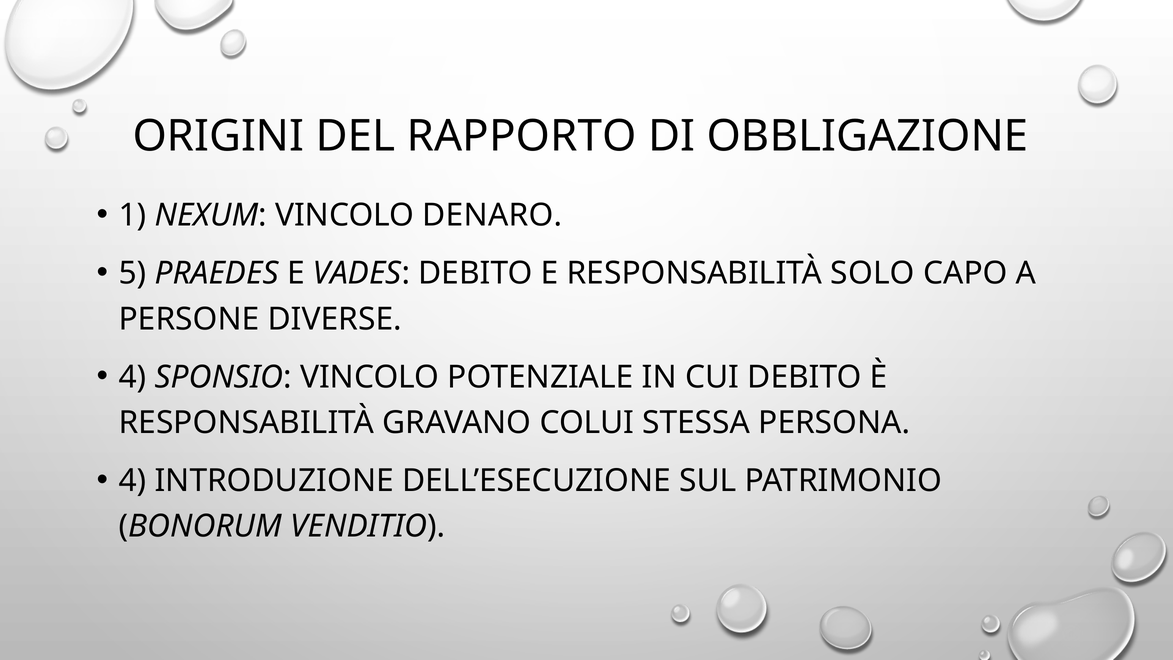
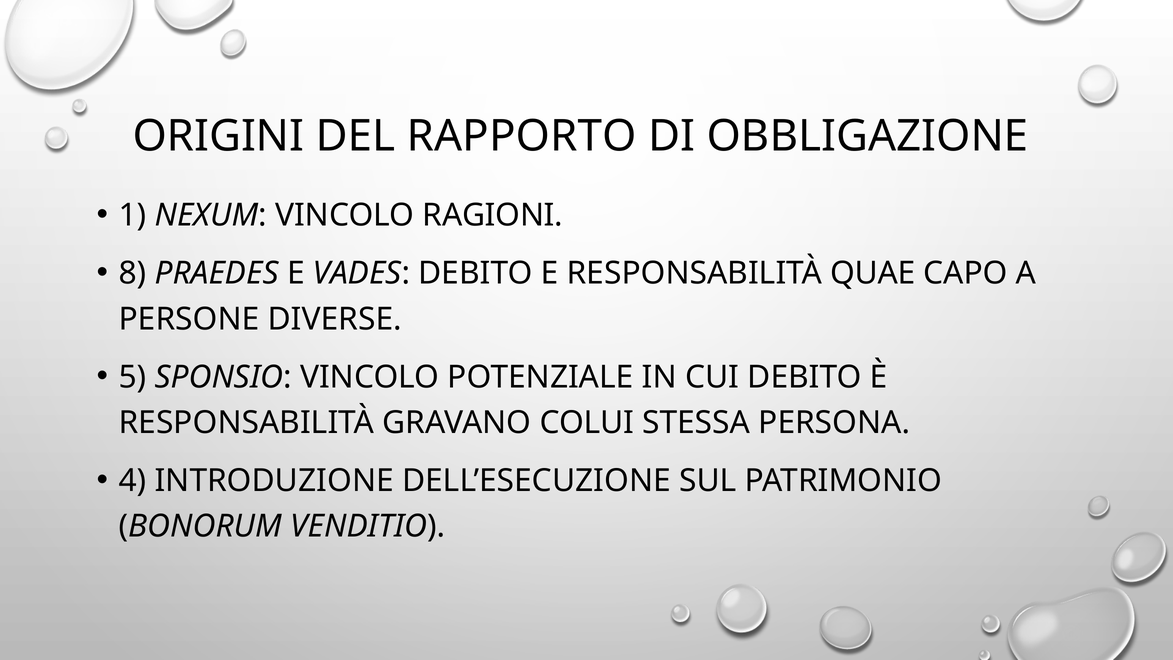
DENARO: DENARO -> RAGIONI
5: 5 -> 8
SOLO: SOLO -> QUAE
4 at (133, 377): 4 -> 5
